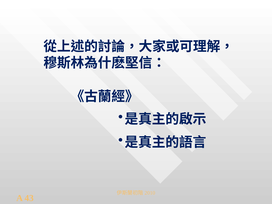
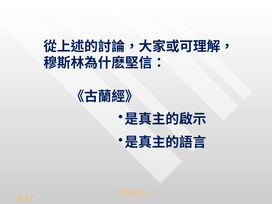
43: 43 -> 17
